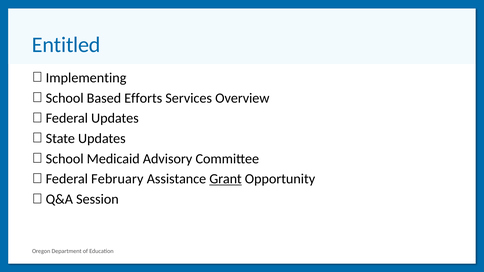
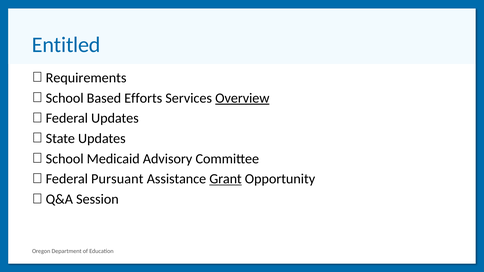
Implementing: Implementing -> Requirements
Overview underline: none -> present
February: February -> Pursuant
